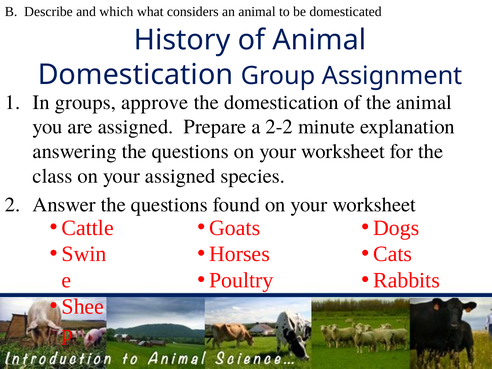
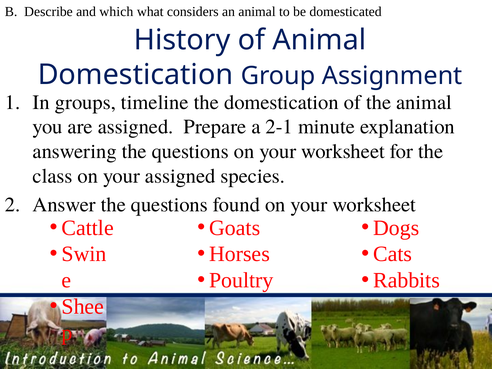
approve: approve -> timeline
2-2: 2-2 -> 2-1
